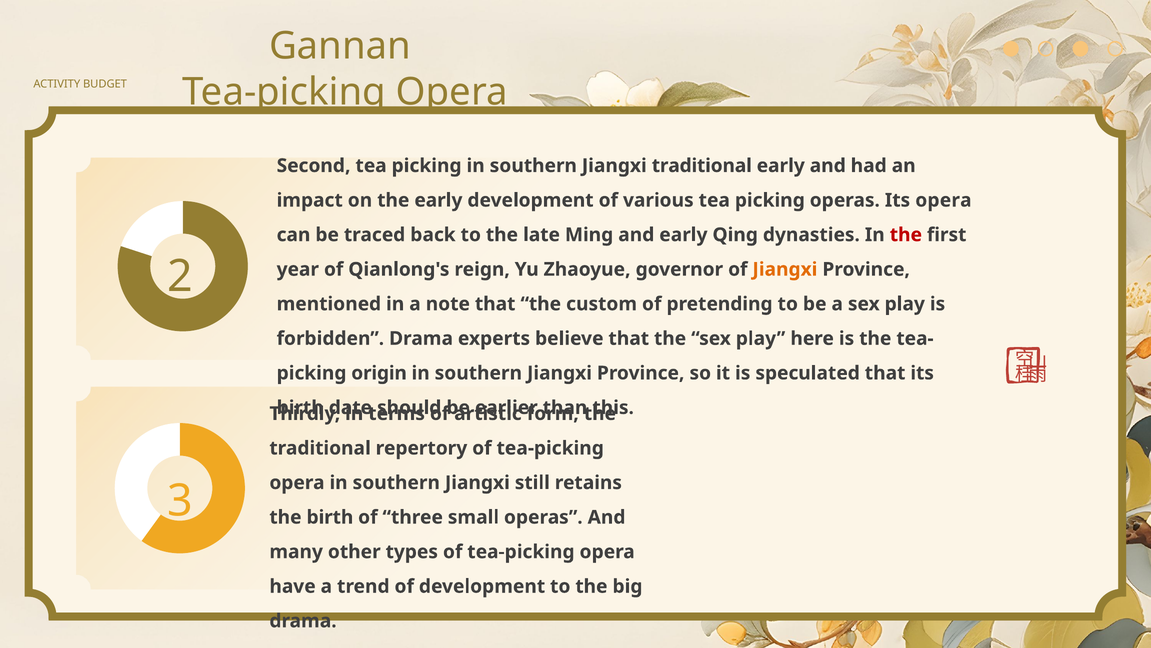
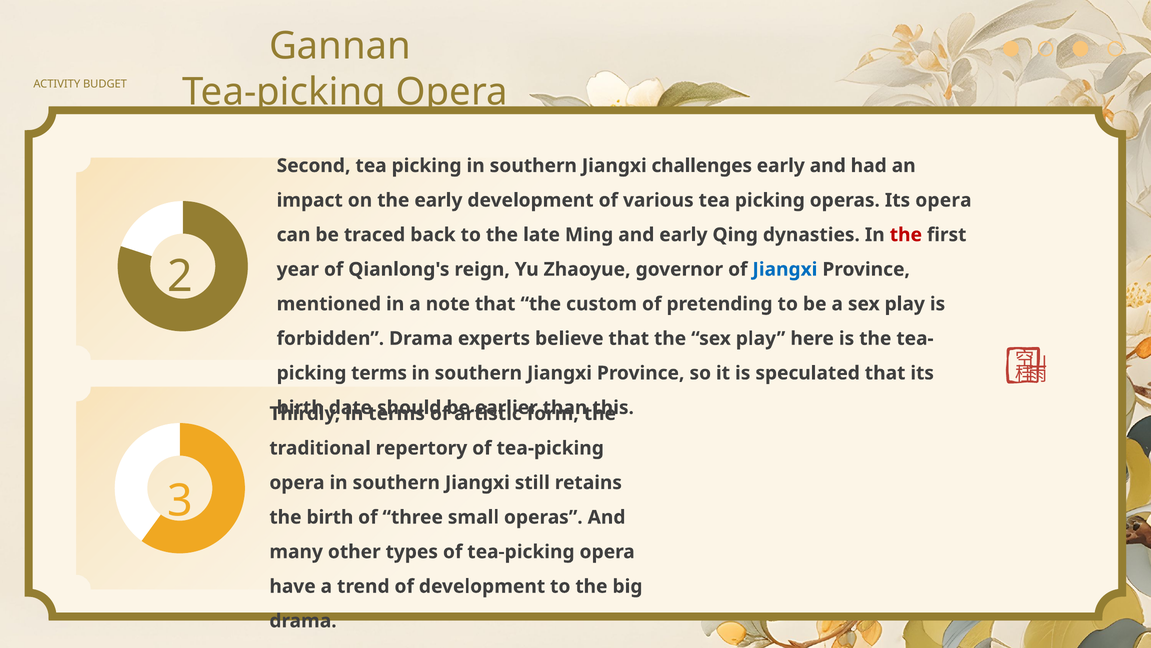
Jiangxi traditional: traditional -> challenges
Jiangxi at (785, 269) colour: orange -> blue
picking origin: origin -> terms
